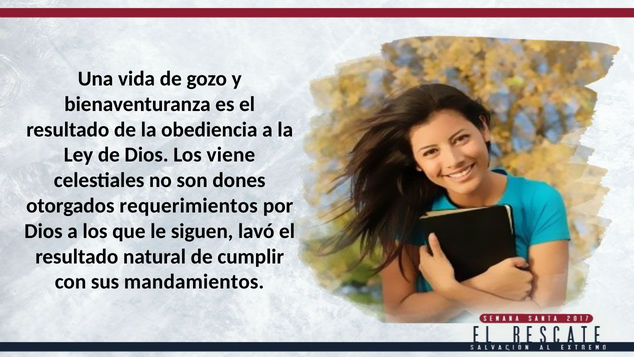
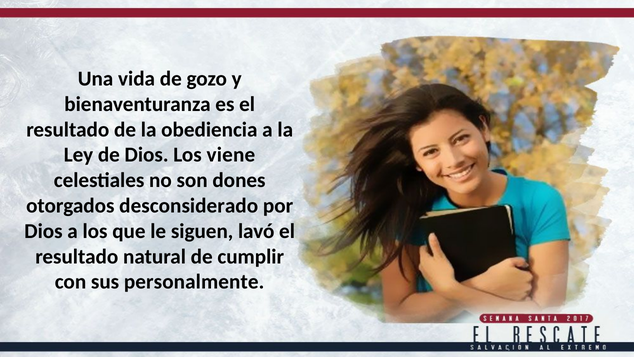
requerimientos: requerimientos -> desconsiderado
mandamientos: mandamientos -> personalmente
